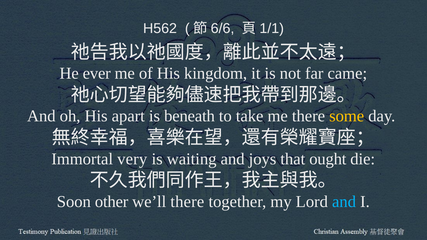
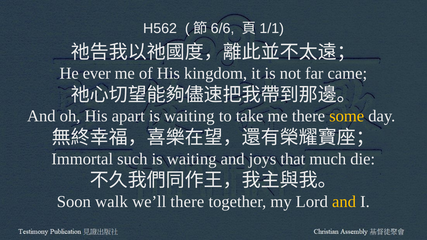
beneath at (189, 116): beneath -> waiting
very: very -> such
ought: ought -> much
other: other -> walk
and at (344, 202) colour: light blue -> yellow
